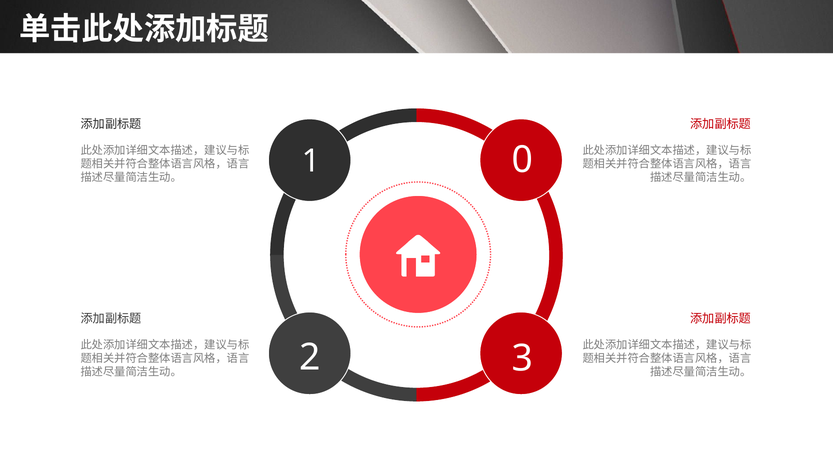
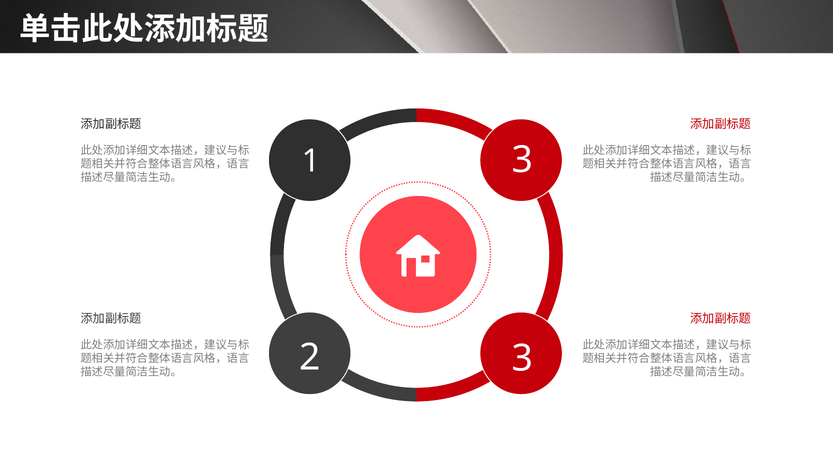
1 0: 0 -> 3
